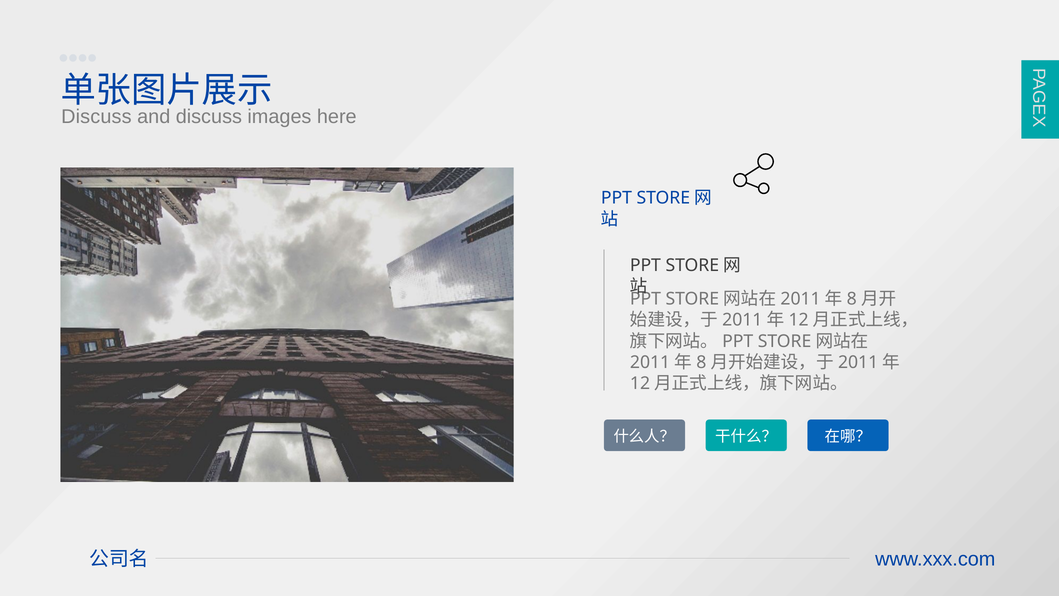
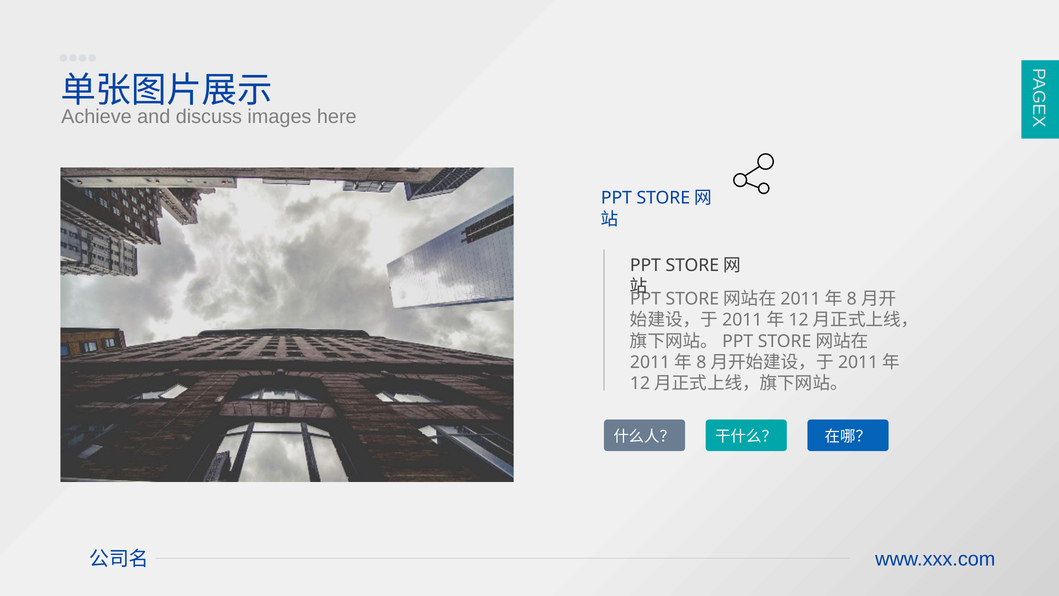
Discuss at (96, 117): Discuss -> Achieve
